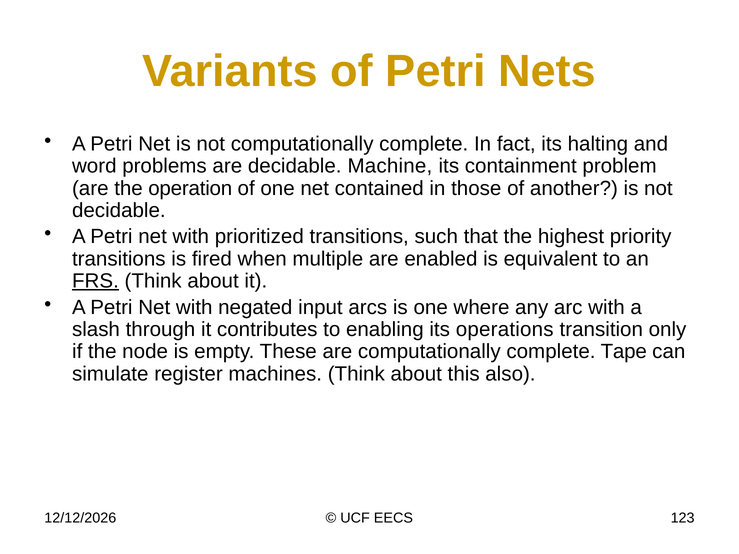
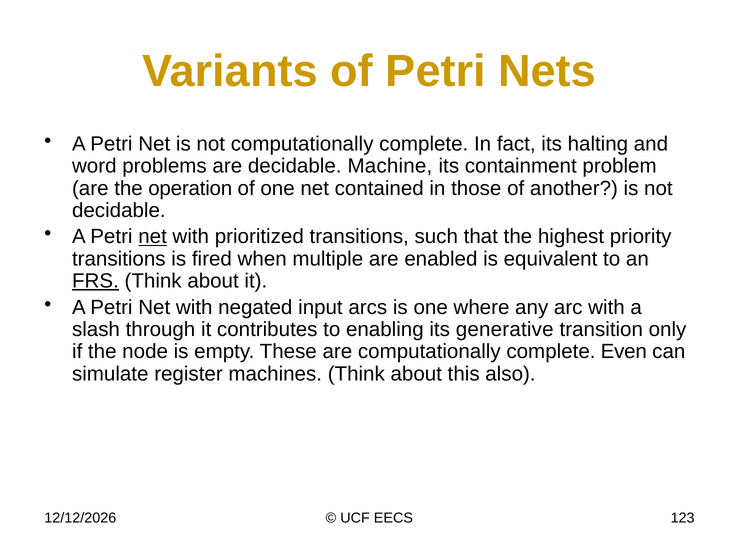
net at (153, 237) underline: none -> present
operations: operations -> generative
Tape: Tape -> Even
